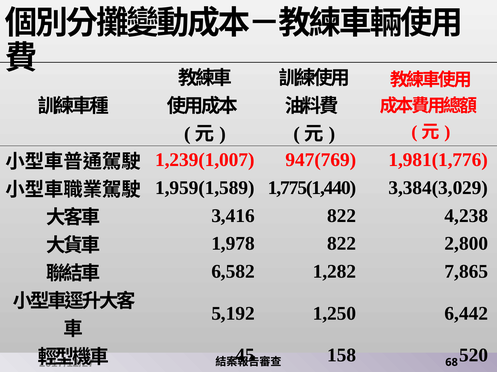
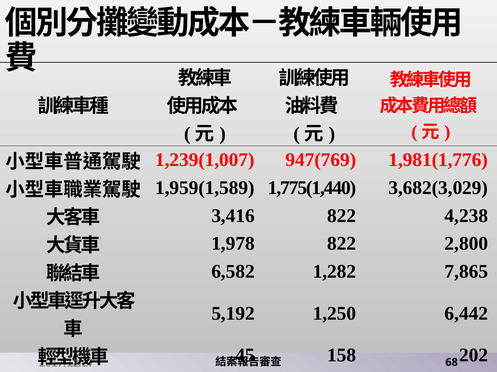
3,384(3,029: 3,384(3,029 -> 3,682(3,029
520: 520 -> 202
